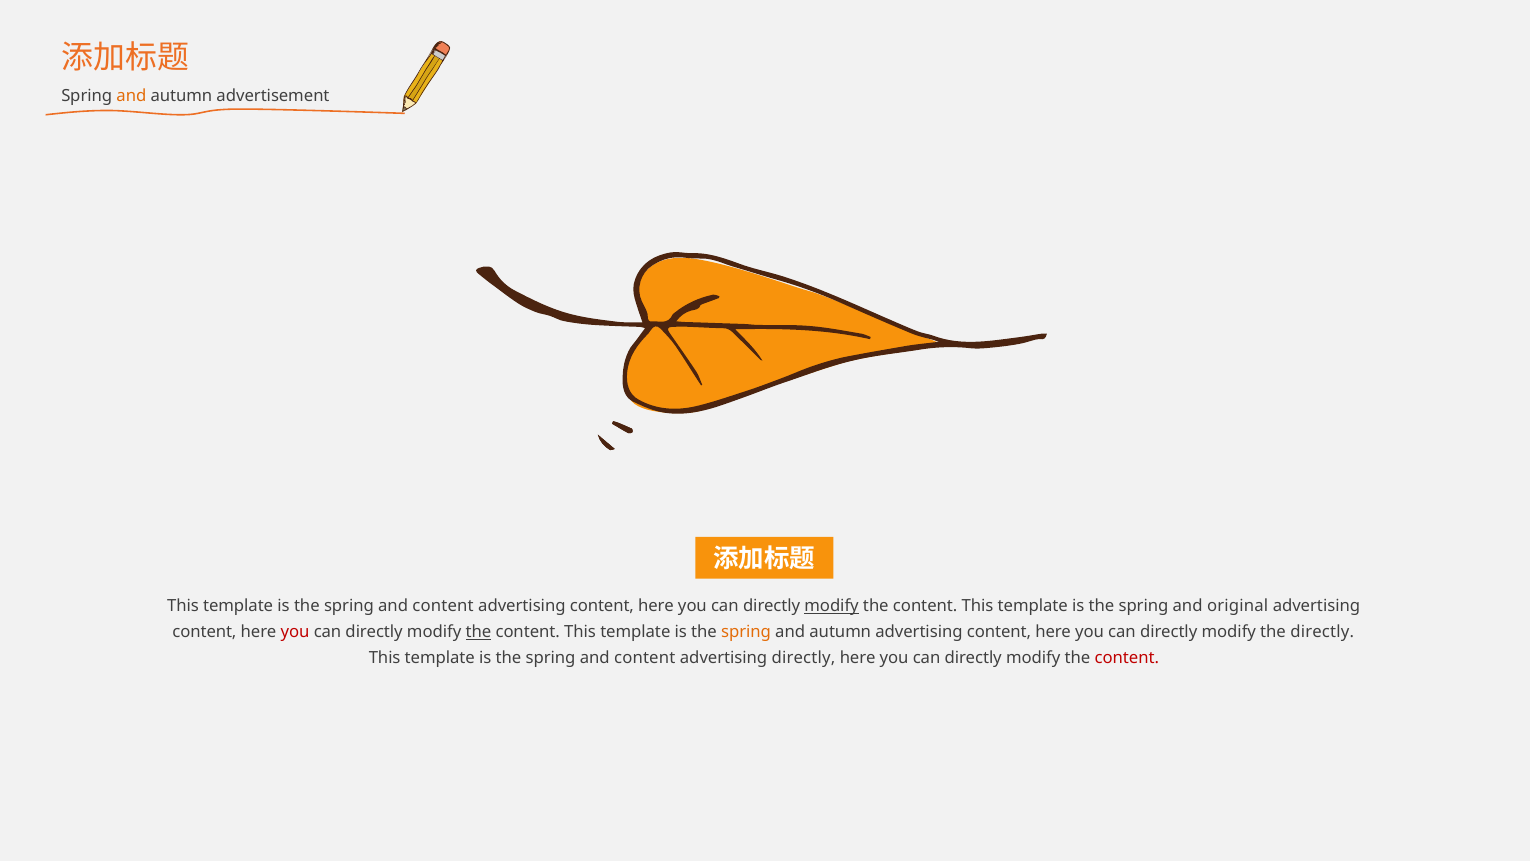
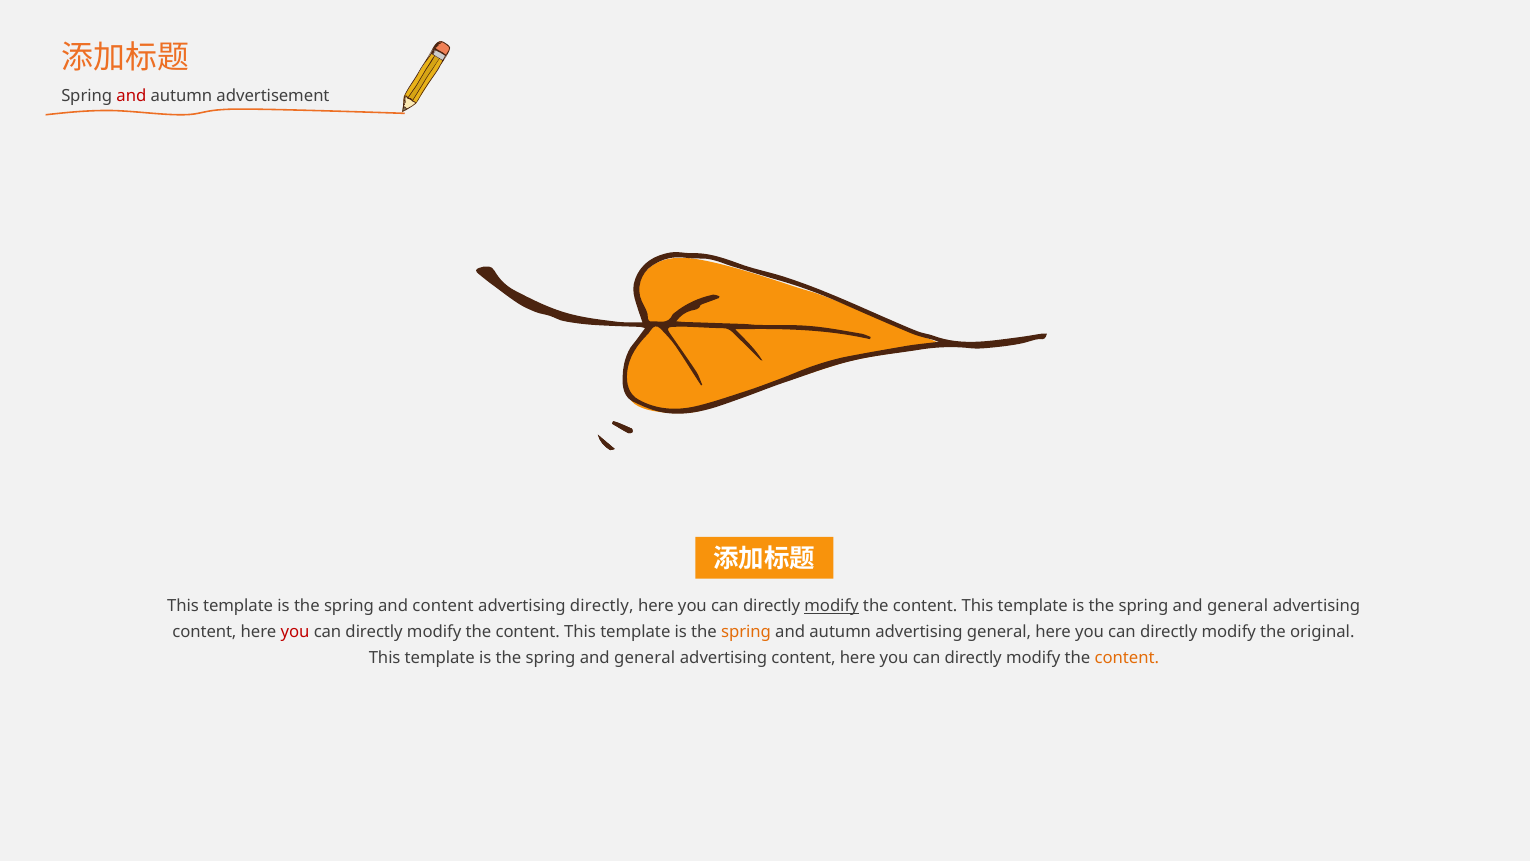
and at (131, 96) colour: orange -> red
content at (602, 606): content -> directly
original at (1238, 606): original -> general
the at (478, 632) underline: present -> none
autumn advertising content: content -> general
the directly: directly -> original
content at (645, 658): content -> general
directly at (803, 658): directly -> content
content at (1127, 658) colour: red -> orange
